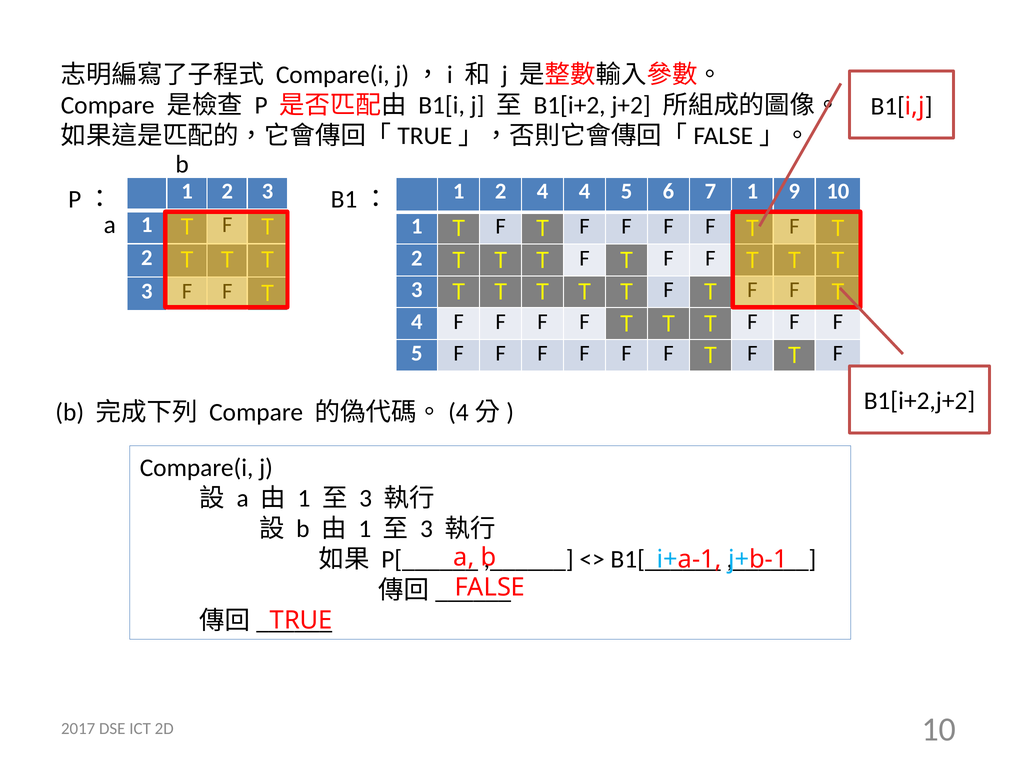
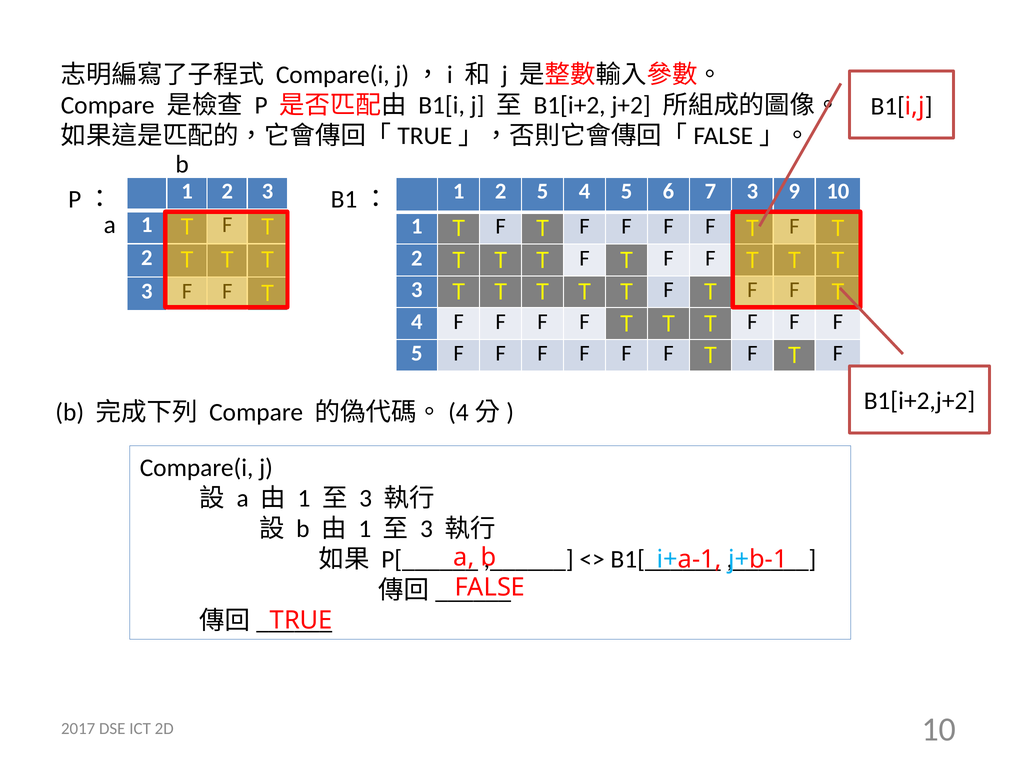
2 4: 4 -> 5
7 1: 1 -> 3
